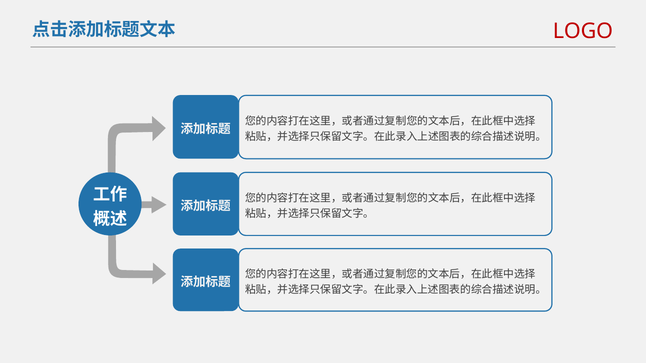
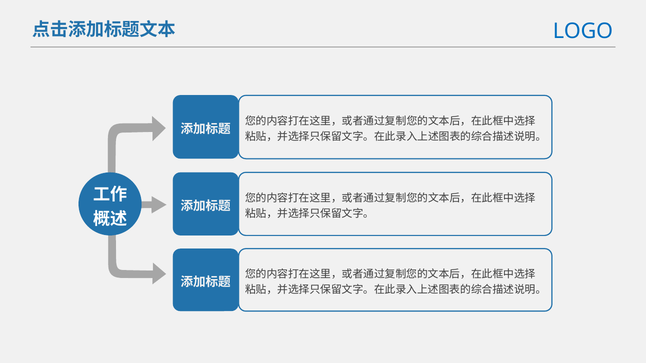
LOGO colour: red -> blue
